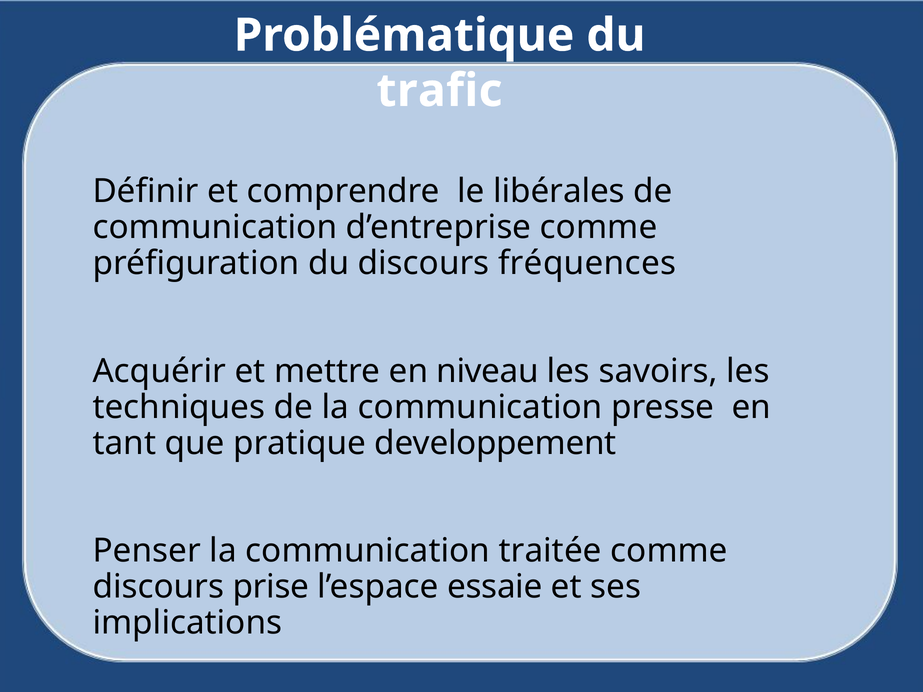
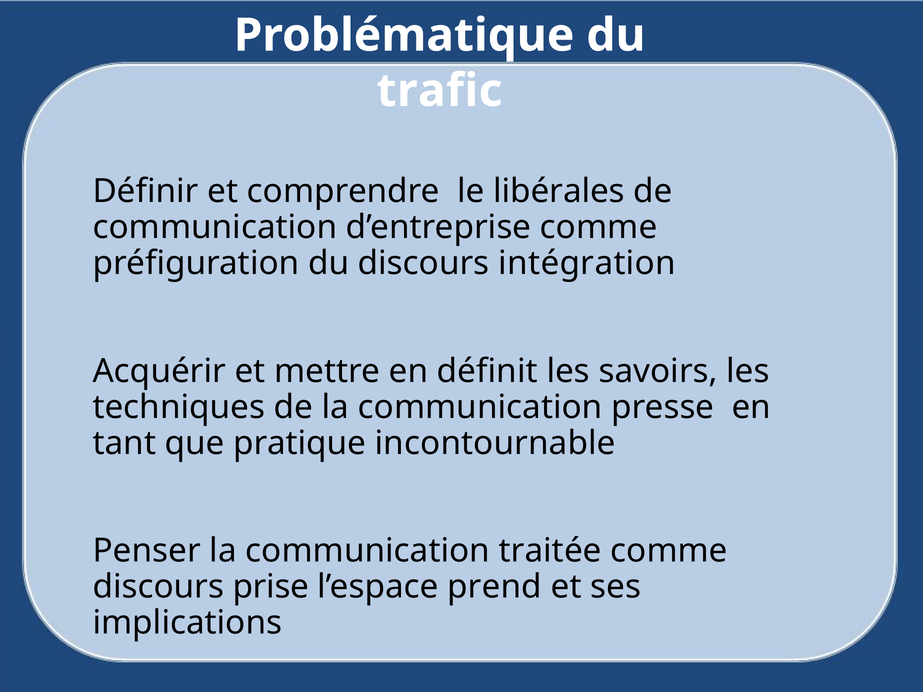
fréquences: fréquences -> intégration
niveau: niveau -> définit
developpement: developpement -> incontournable
essaie: essaie -> prend
